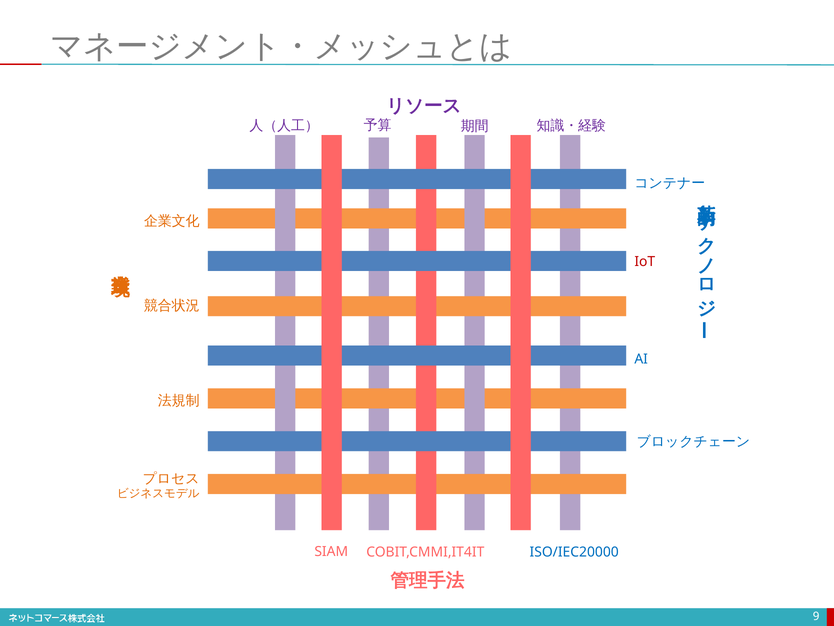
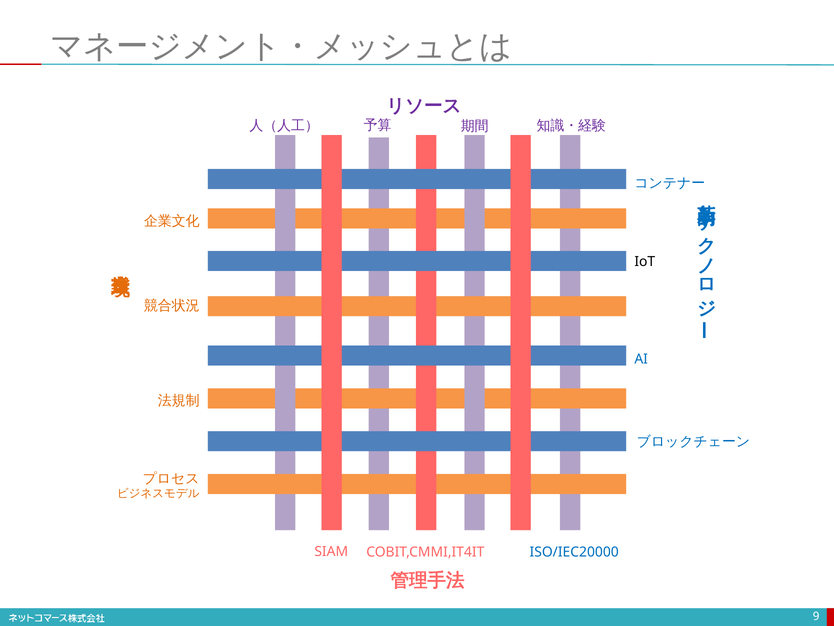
IoT colour: red -> black
